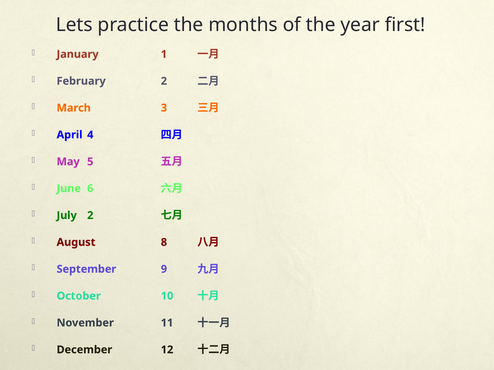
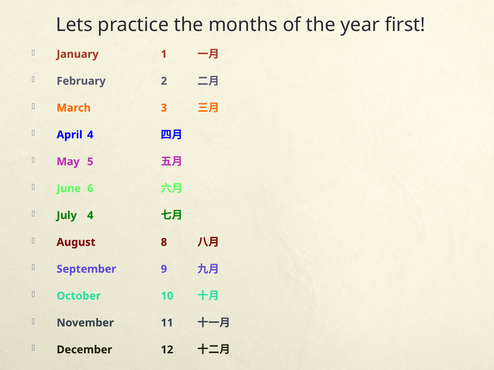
July 2: 2 -> 4
